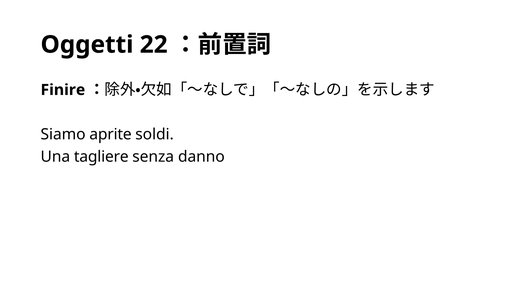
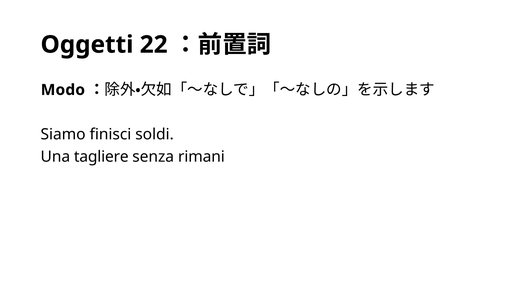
Finire: Finire -> Modo
aprite: aprite -> finisci
danno: danno -> rimani
